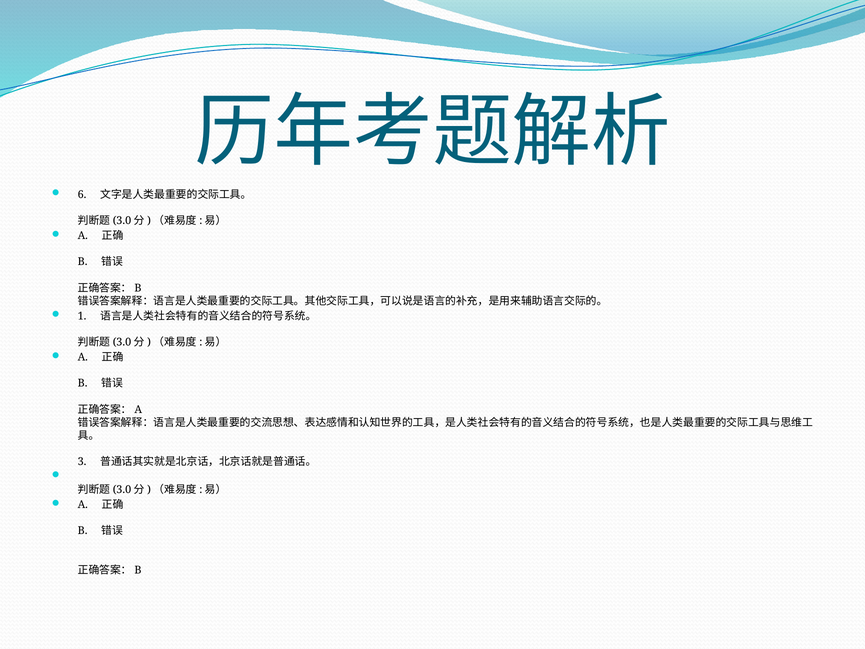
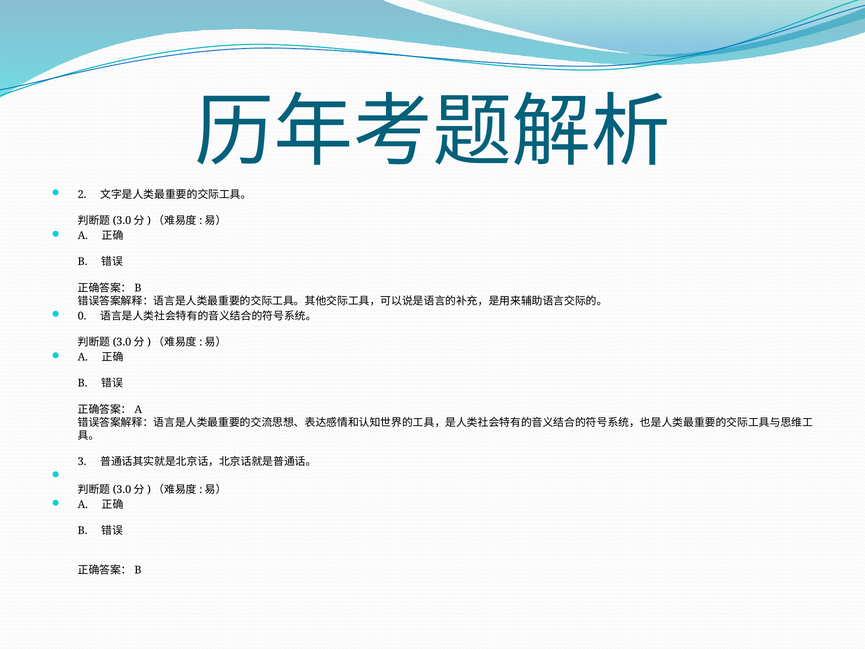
6: 6 -> 2
1: 1 -> 0
